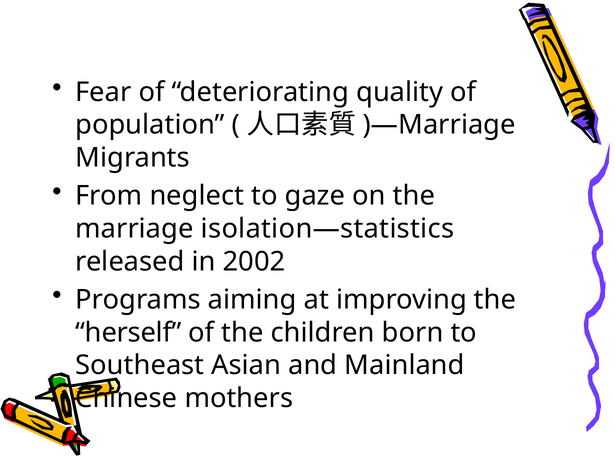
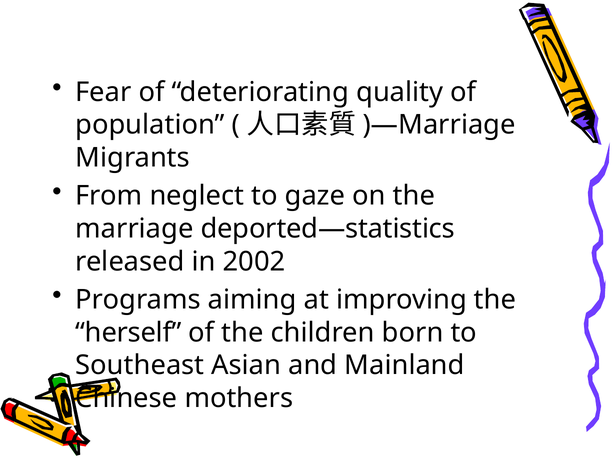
isolation—statistics: isolation—statistics -> deported—statistics
